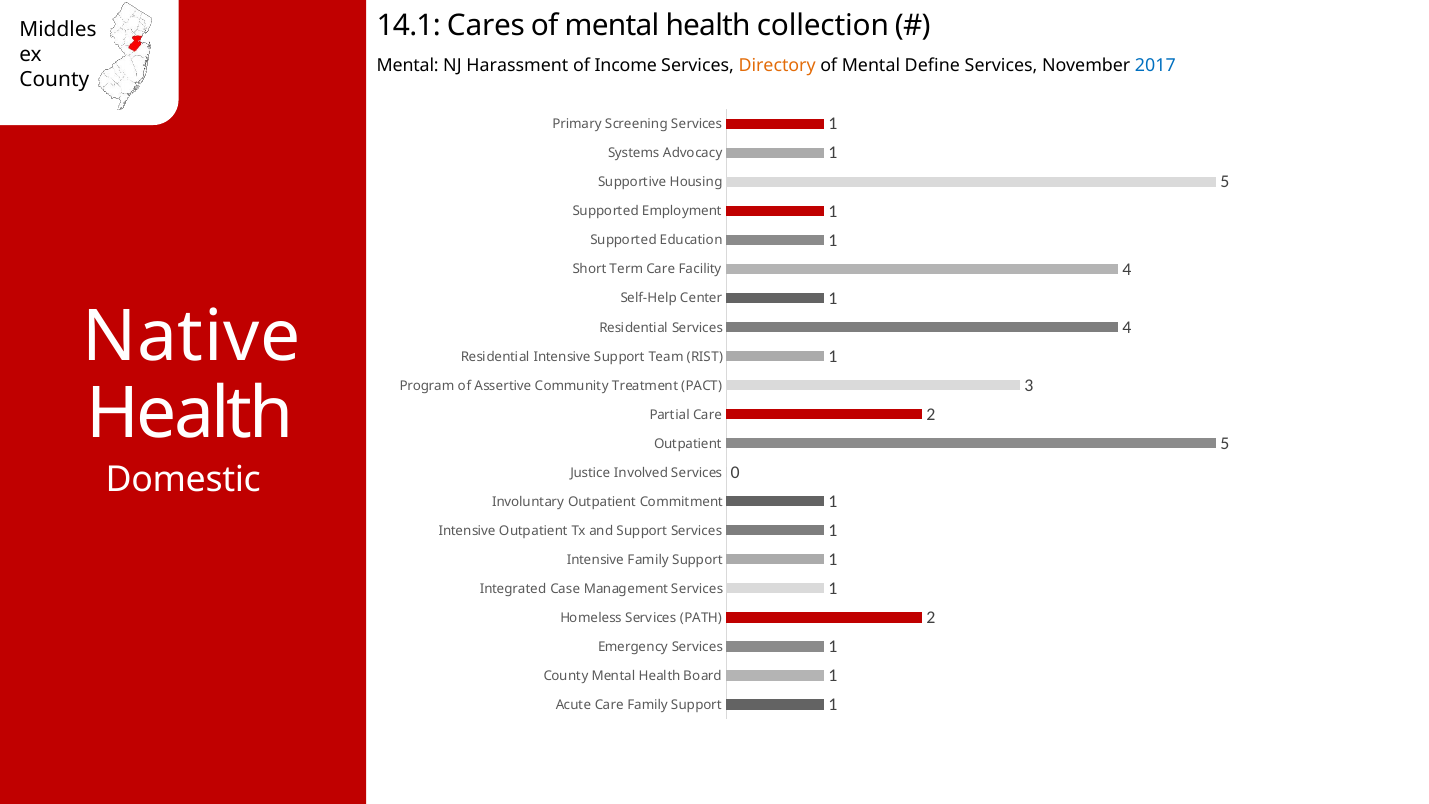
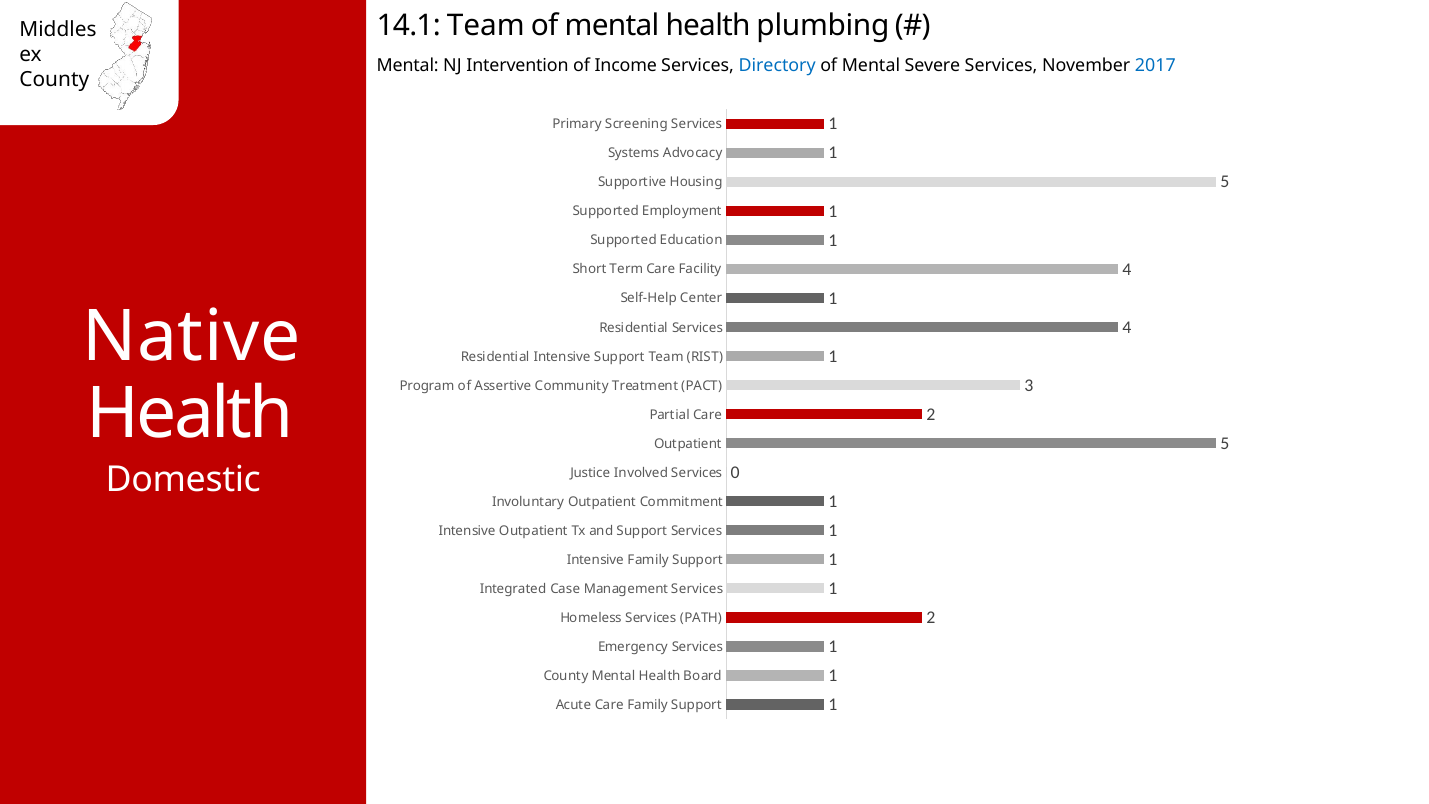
14.1 Cares: Cares -> Team
collection: collection -> plumbing
Harassment: Harassment -> Intervention
Directory colour: orange -> blue
Define: Define -> Severe
